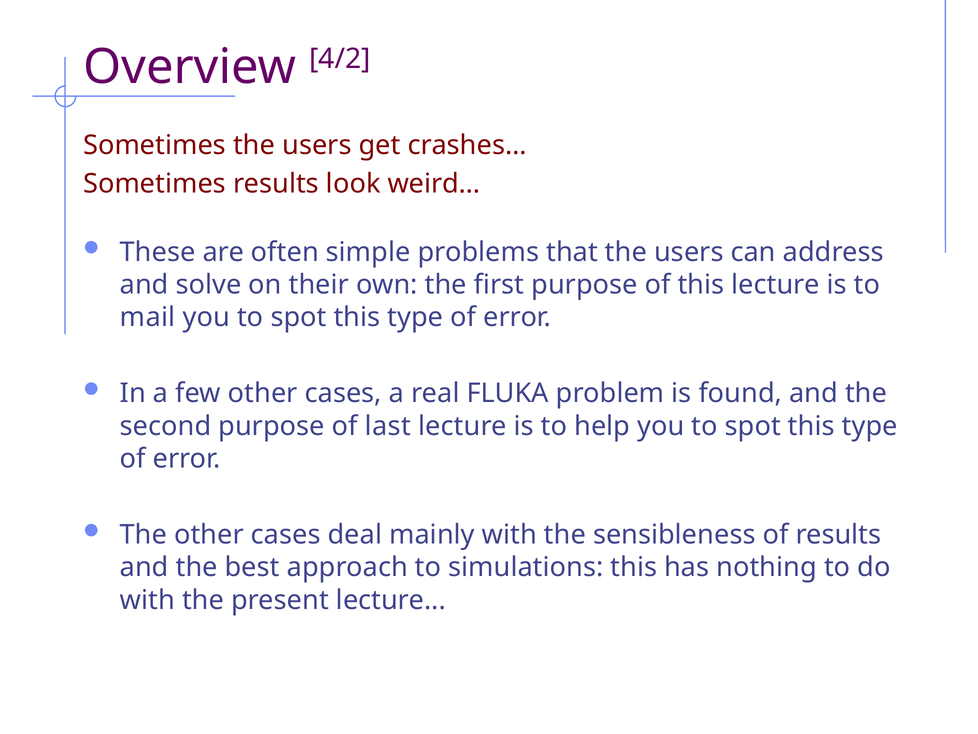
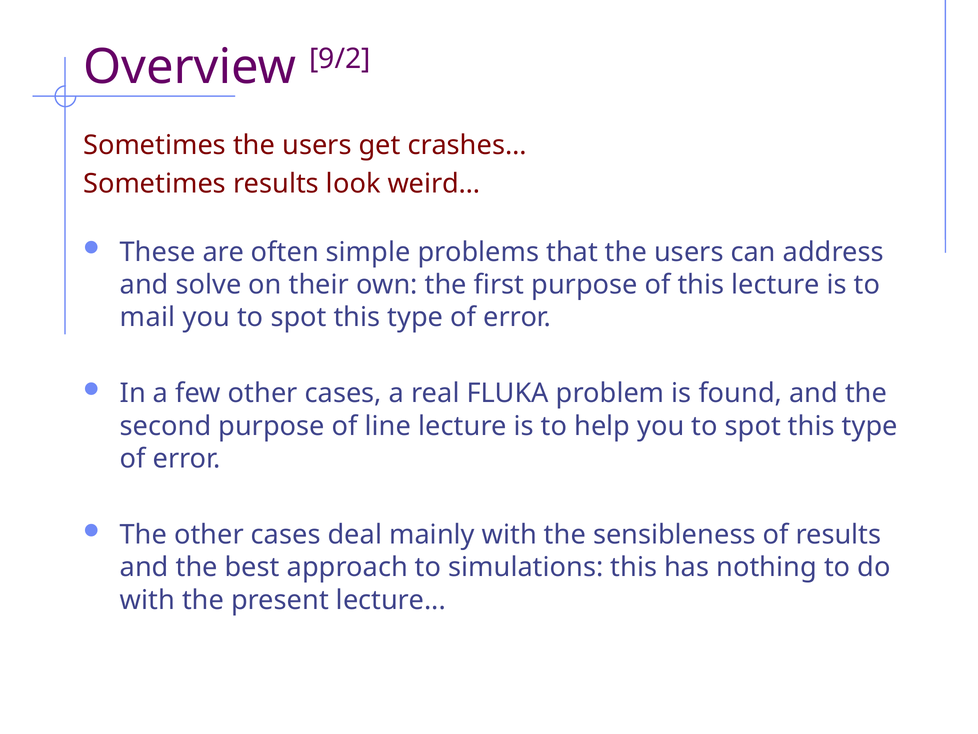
4/2: 4/2 -> 9/2
last: last -> line
